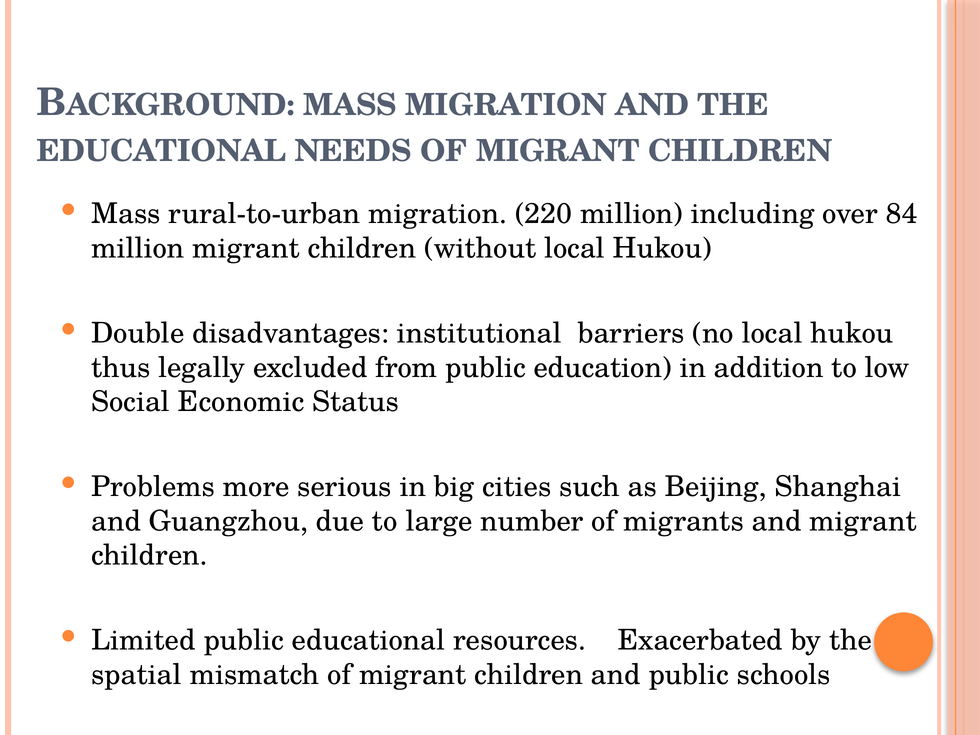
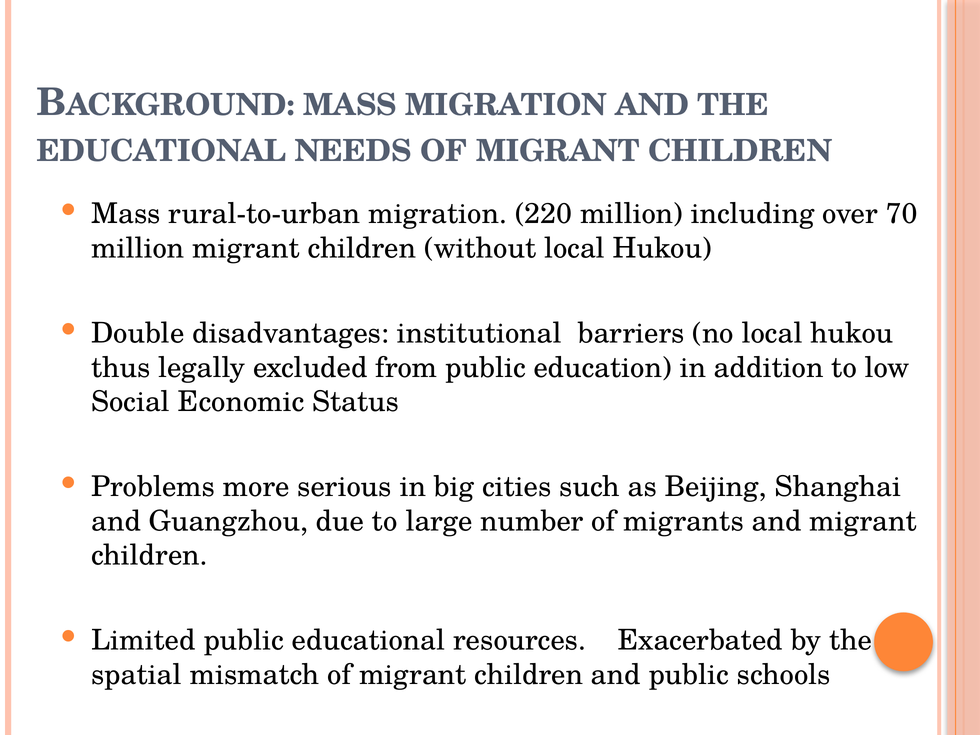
84: 84 -> 70
